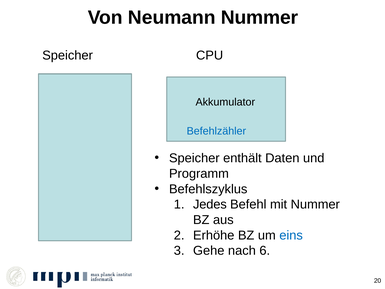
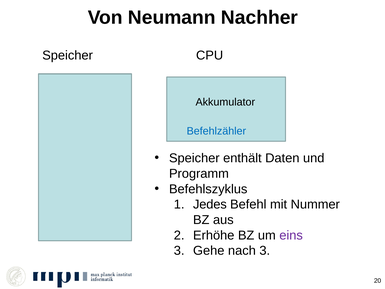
Neumann Nummer: Nummer -> Nachher
eins colour: blue -> purple
nach 6: 6 -> 3
